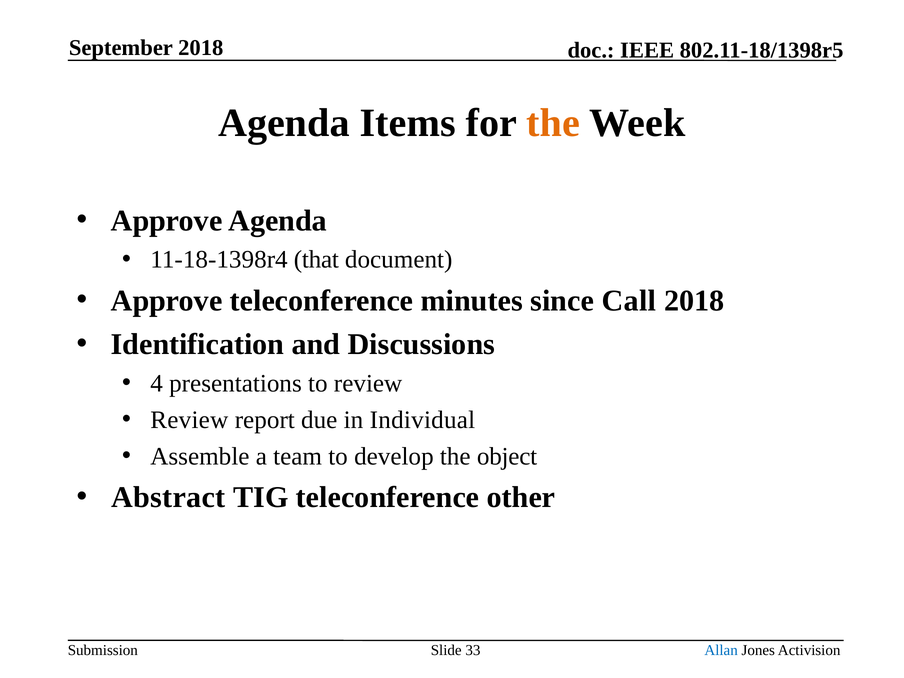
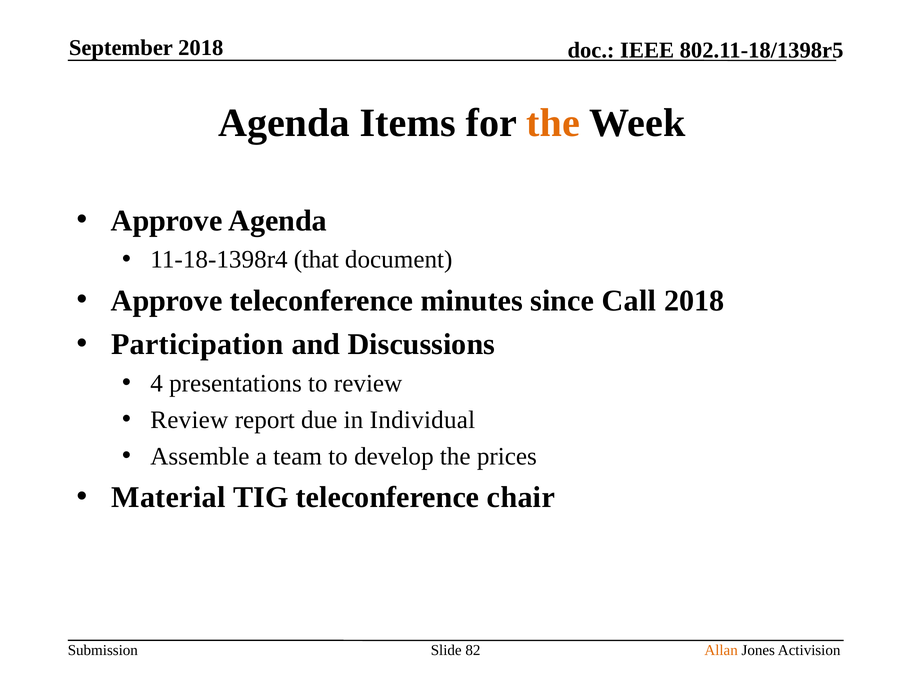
Identification: Identification -> Participation
object: object -> prices
Abstract: Abstract -> Material
other: other -> chair
33: 33 -> 82
Allan colour: blue -> orange
